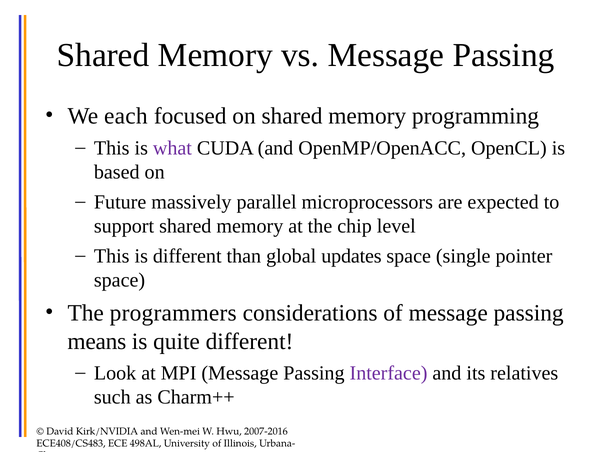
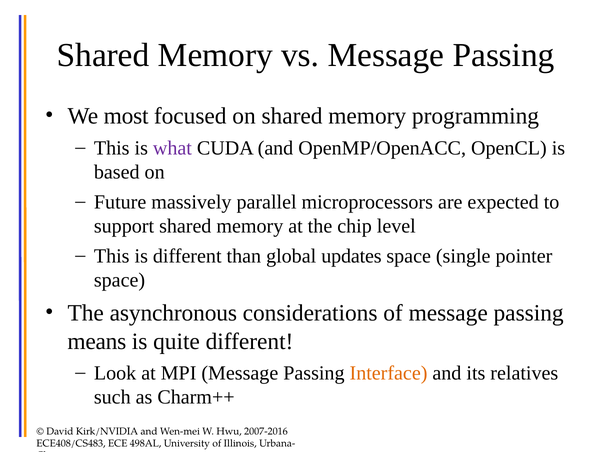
each: each -> most
programmers: programmers -> asynchronous
Interface colour: purple -> orange
